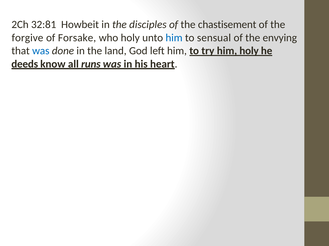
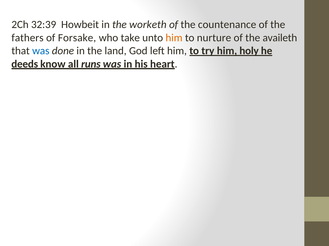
32:81: 32:81 -> 32:39
disciples: disciples -> worketh
chastisement: chastisement -> countenance
forgive: forgive -> fathers
who holy: holy -> take
him at (174, 38) colour: blue -> orange
sensual: sensual -> nurture
envying: envying -> availeth
